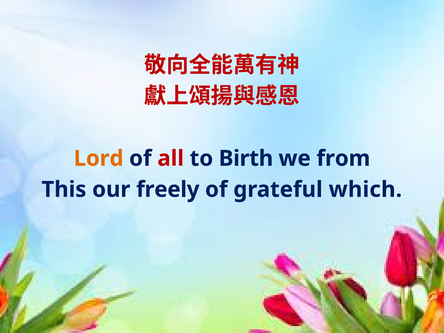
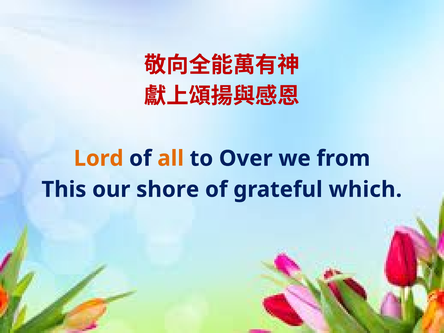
all colour: red -> orange
Birth: Birth -> Over
freely: freely -> shore
